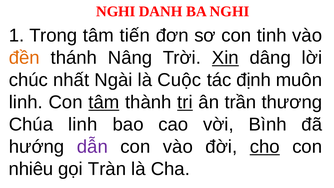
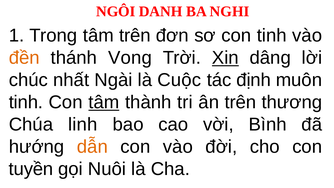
NGHI at (116, 12): NGHI -> NGÔI
tâm tiến: tiến -> trên
Nâng: Nâng -> Vong
linh at (26, 102): linh -> tinh
tri underline: present -> none
ân trần: trần -> trên
dẫn colour: purple -> orange
cho underline: present -> none
nhiêu: nhiêu -> tuyền
Tràn: Tràn -> Nuôi
